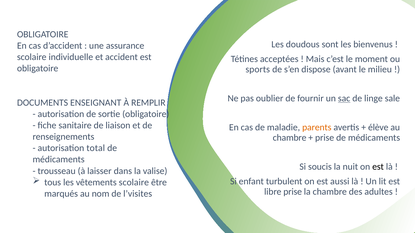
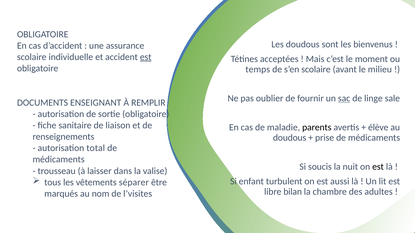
est at (146, 57) underline: none -> present
sports: sports -> temps
s’en dispose: dispose -> scolaire
parents colour: orange -> black
chambre at (290, 138): chambre -> doudous
vêtements scolaire: scolaire -> séparer
libre prise: prise -> bilan
